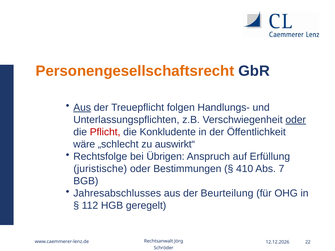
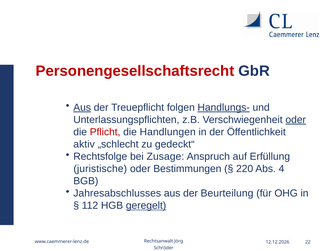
Personengesellschaftsrecht colour: orange -> red
Handlungs- underline: none -> present
Konkludente: Konkludente -> Handlungen
wäre: wäre -> aktiv
auswirkt“: auswirkt“ -> gedeckt“
Übrigen: Übrigen -> Zusage
410: 410 -> 220
7: 7 -> 4
geregelt underline: none -> present
